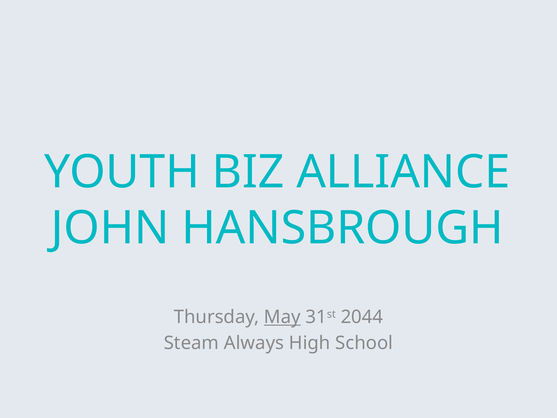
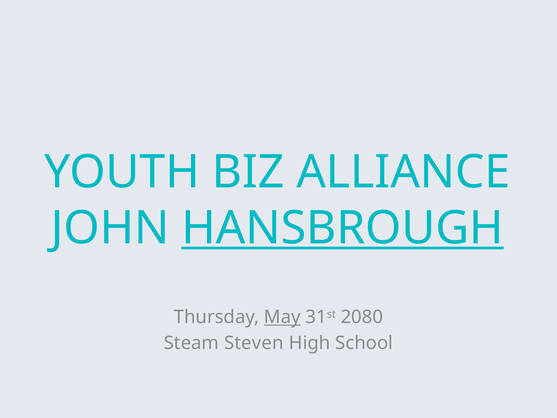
HANSBROUGH underline: none -> present
2044: 2044 -> 2080
Always: Always -> Steven
